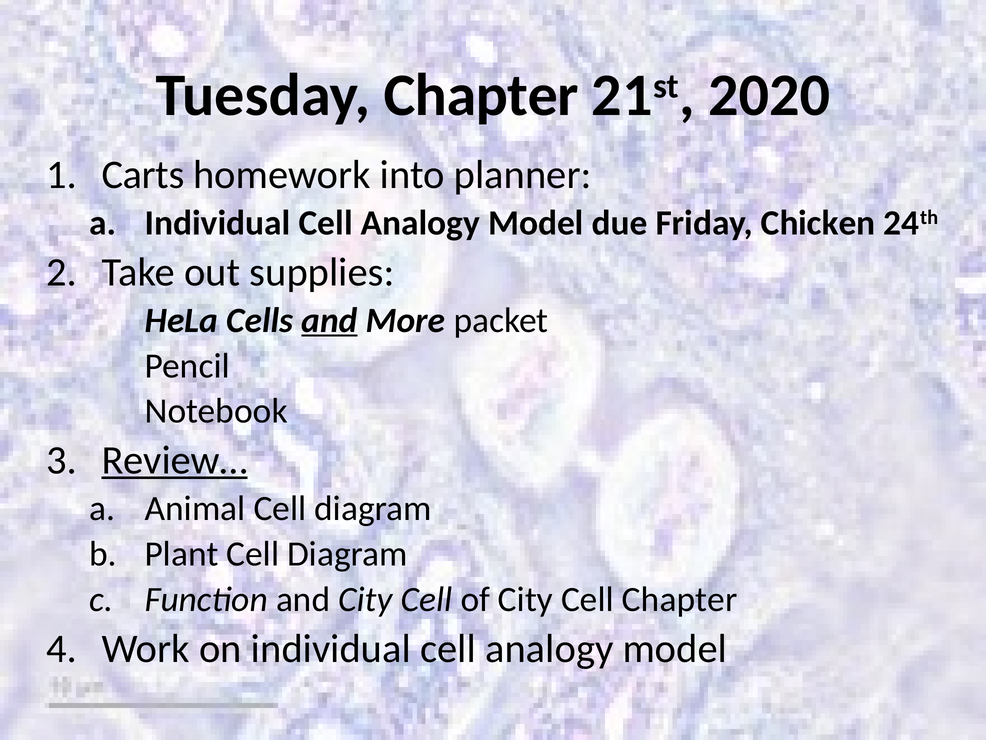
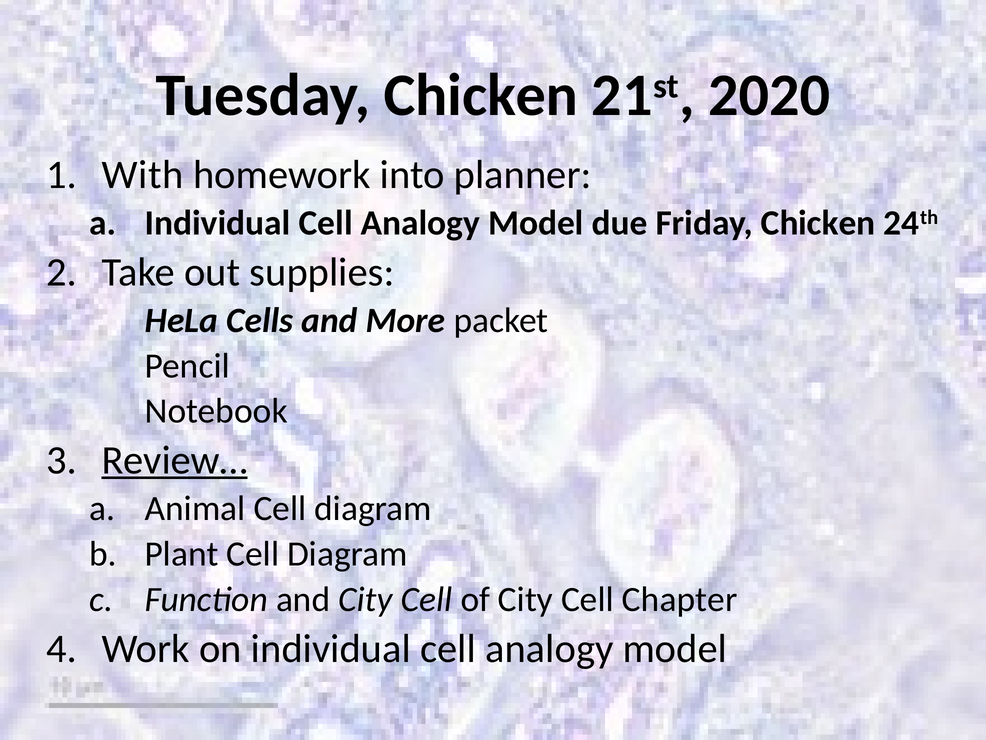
Tuesday Chapter: Chapter -> Chicken
Carts: Carts -> With
and at (329, 320) underline: present -> none
